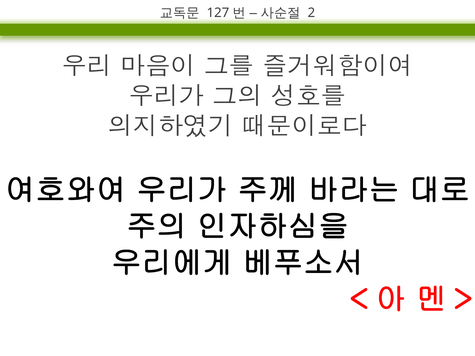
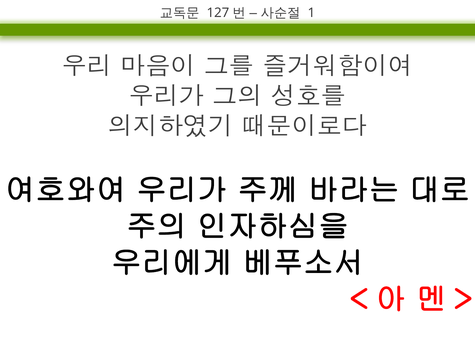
2: 2 -> 1
